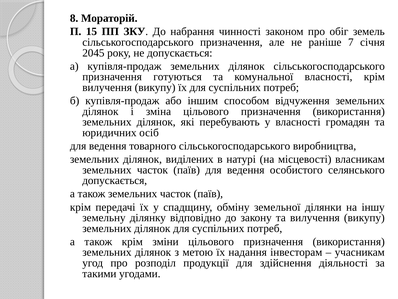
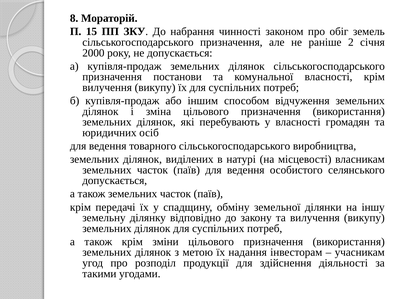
7: 7 -> 2
2045: 2045 -> 2000
готуються: готуються -> постанови
